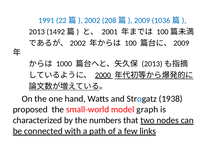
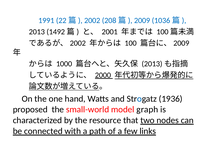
1938: 1938 -> 1936
numbers: numbers -> resource
